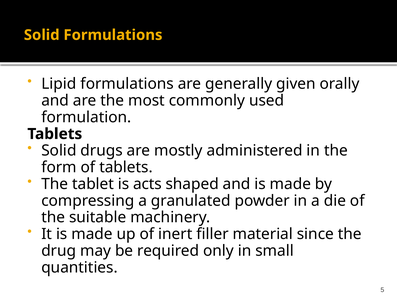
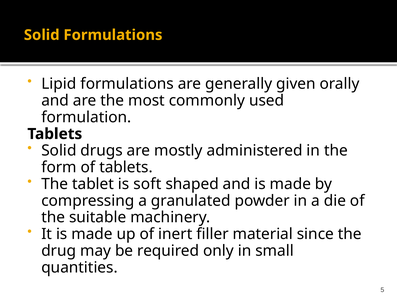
acts: acts -> soft
